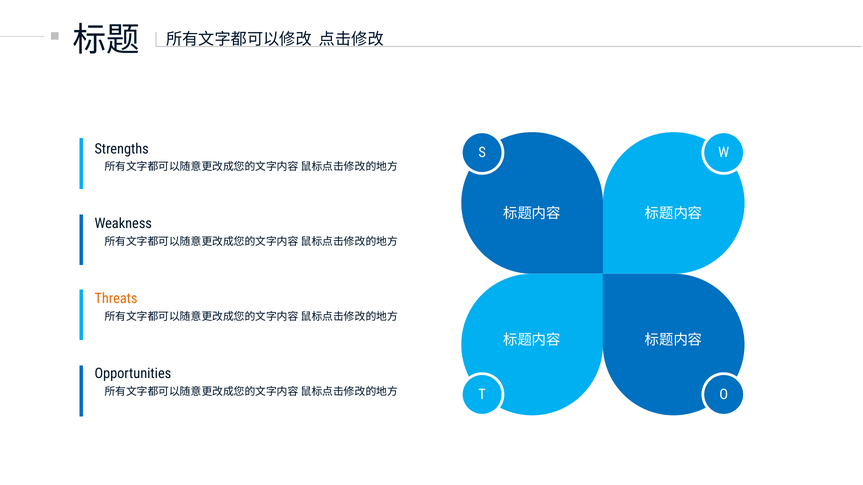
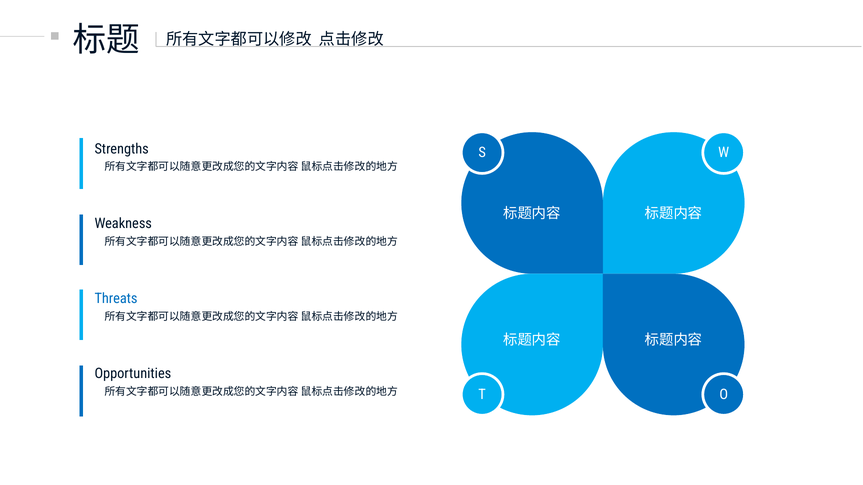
Threats colour: orange -> blue
